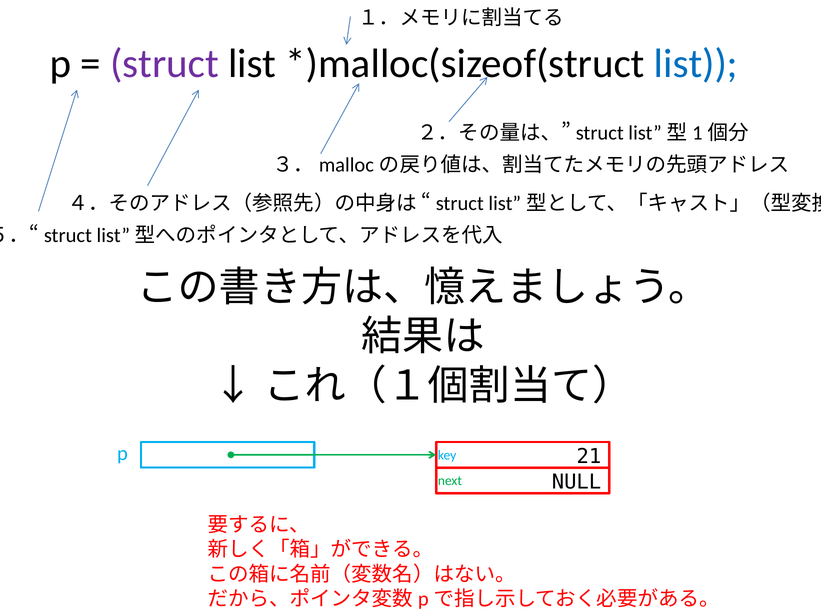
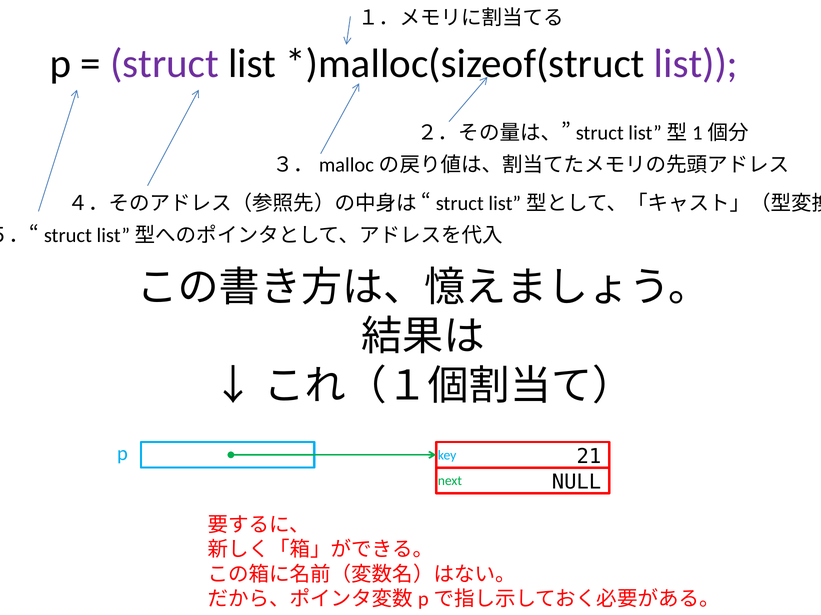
list at (696, 64) colour: blue -> purple
